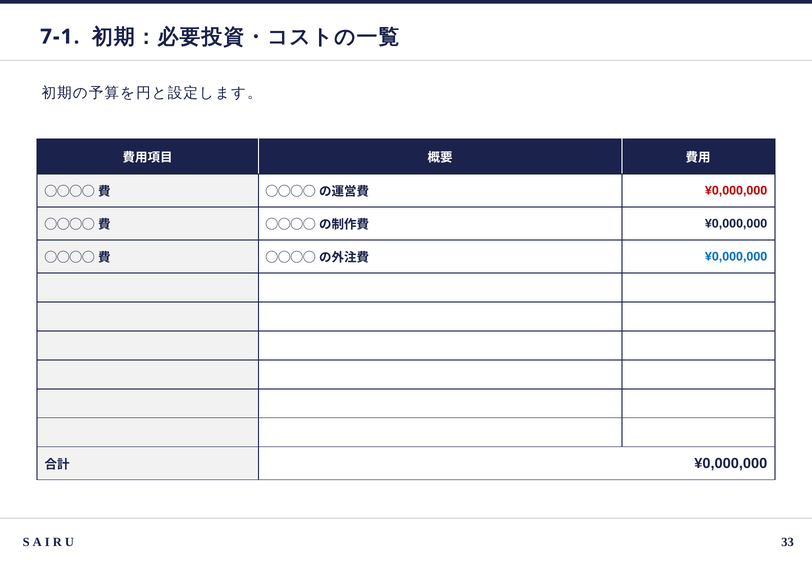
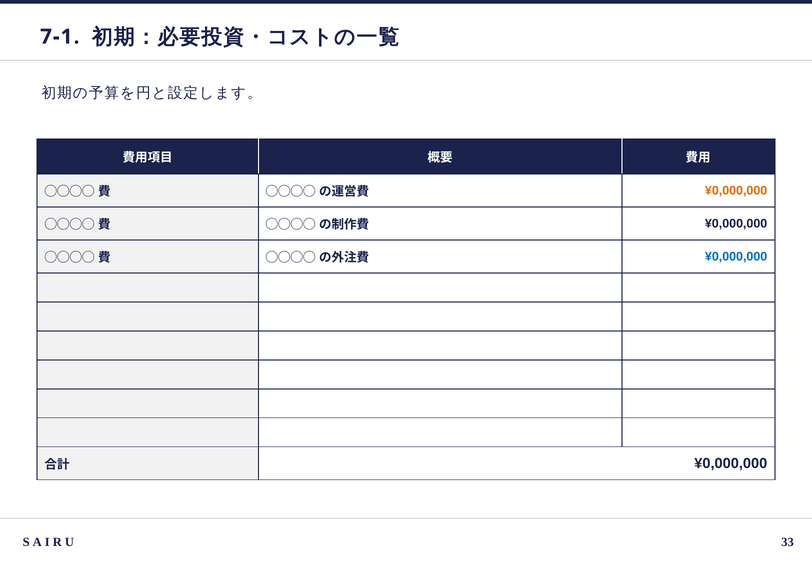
¥0,000,000 at (736, 191) colour: red -> orange
